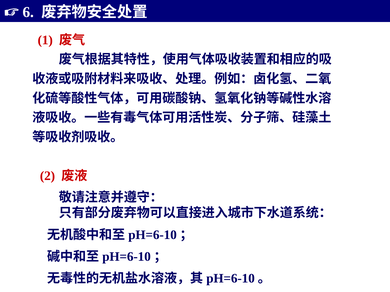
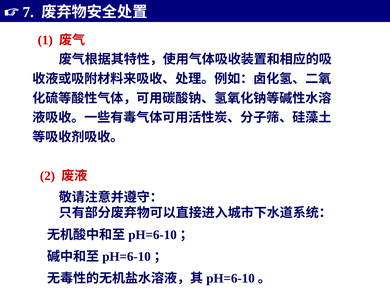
6: 6 -> 7
